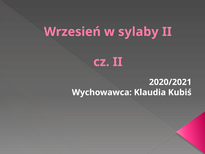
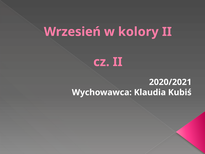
sylaby: sylaby -> kolory
